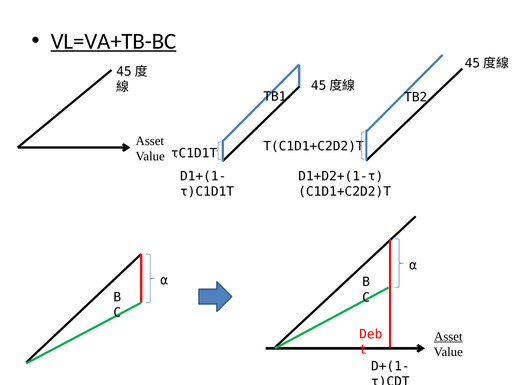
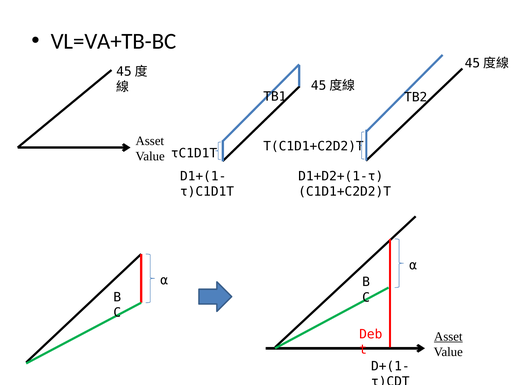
VL=VA+TB-BC underline: present -> none
